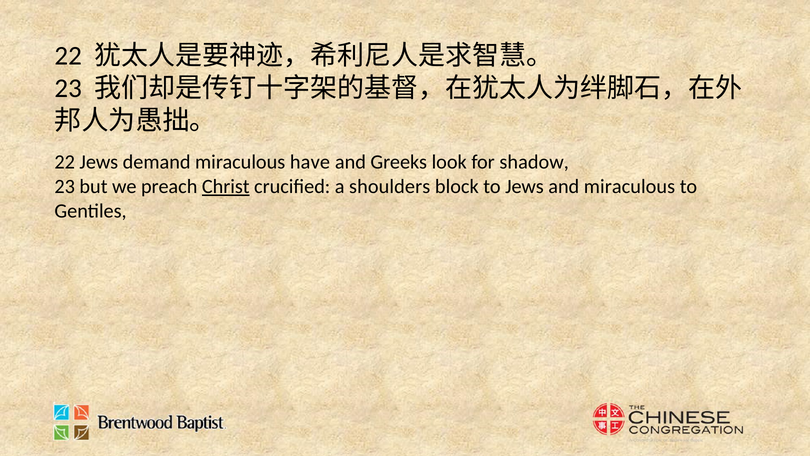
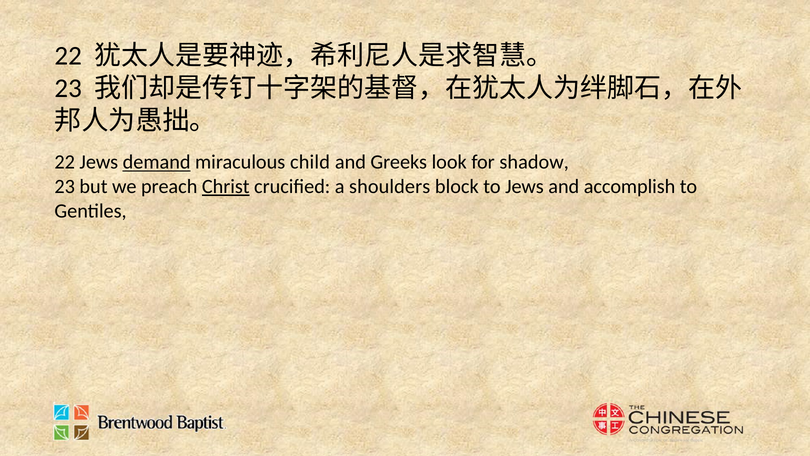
demand underline: none -> present
have: have -> child
and miraculous: miraculous -> accomplish
